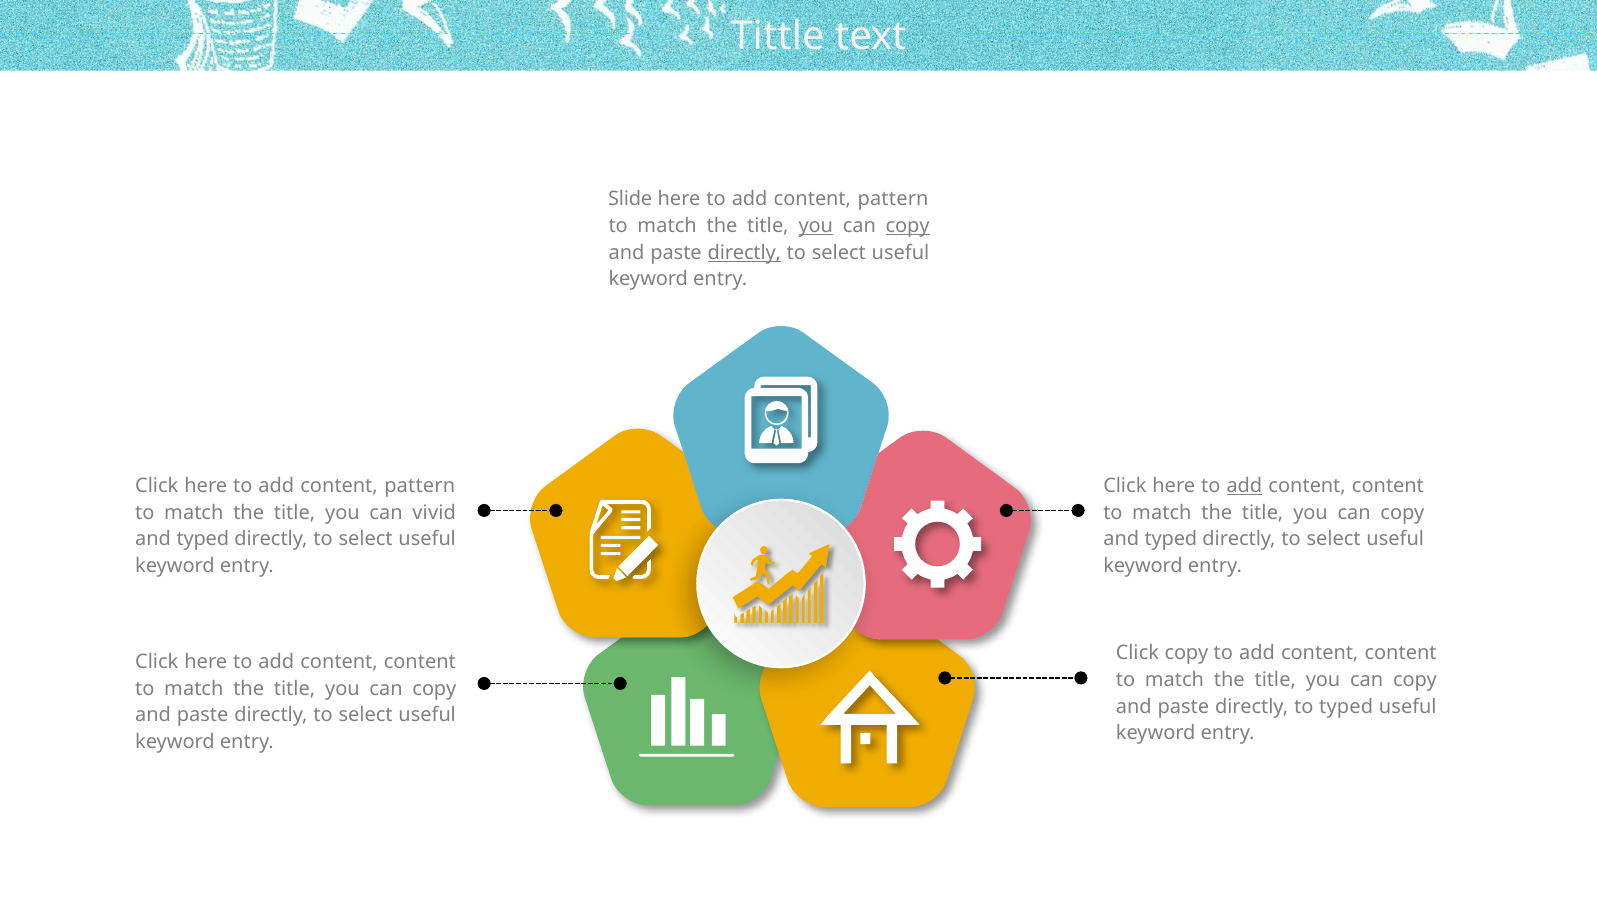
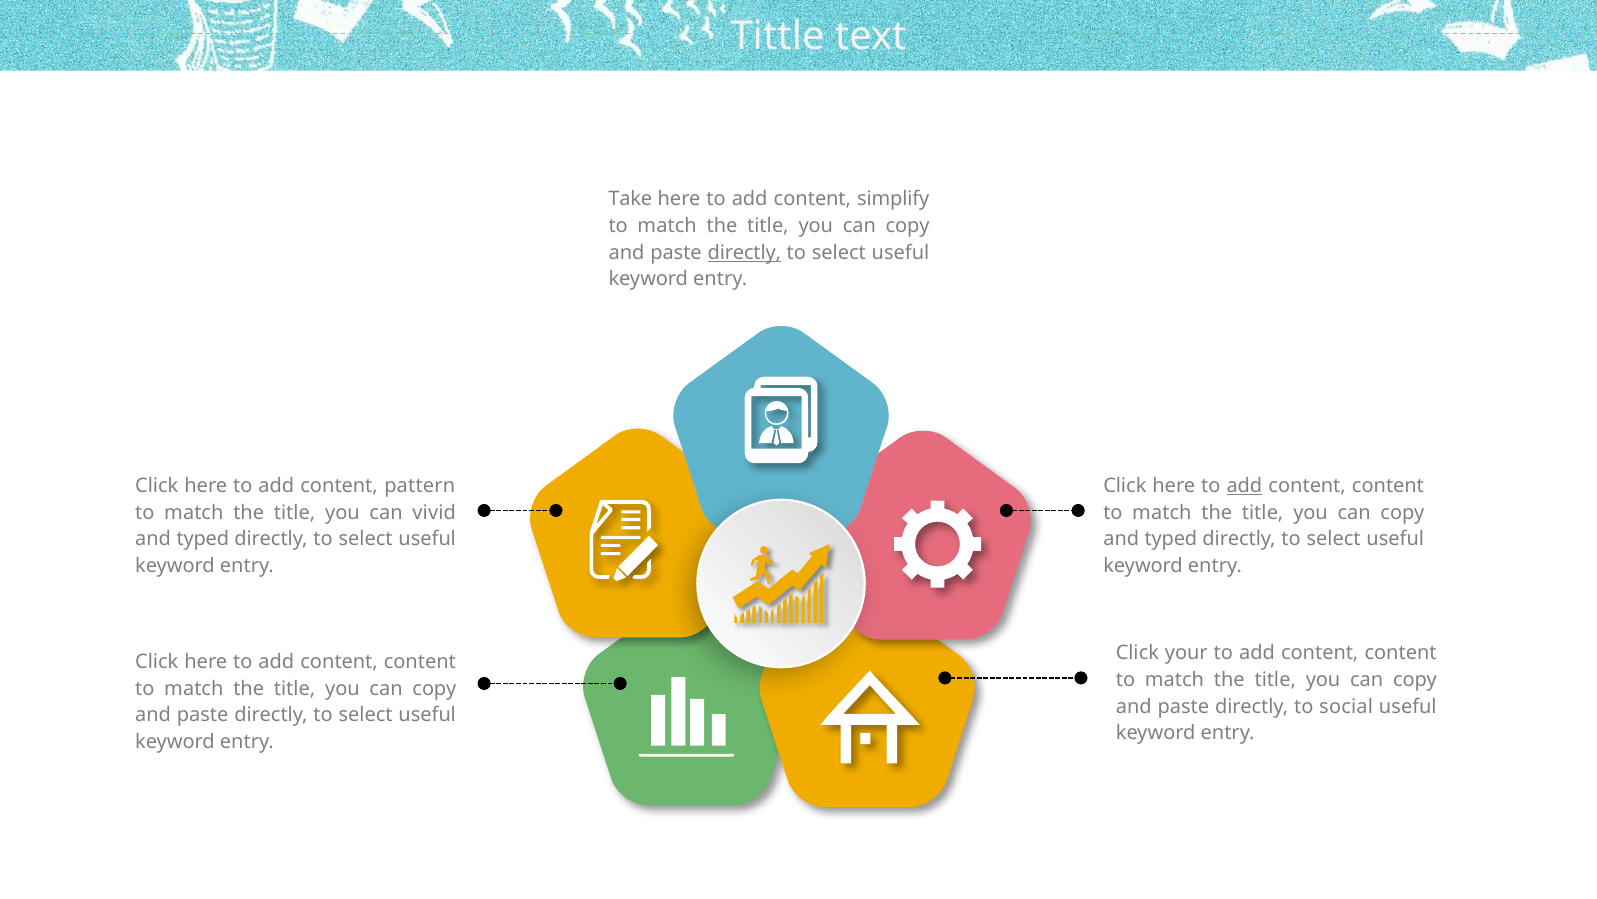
Slide: Slide -> Take
pattern at (893, 199): pattern -> simplify
you at (816, 226) underline: present -> none
copy at (908, 226) underline: present -> none
Click copy: copy -> your
to typed: typed -> social
